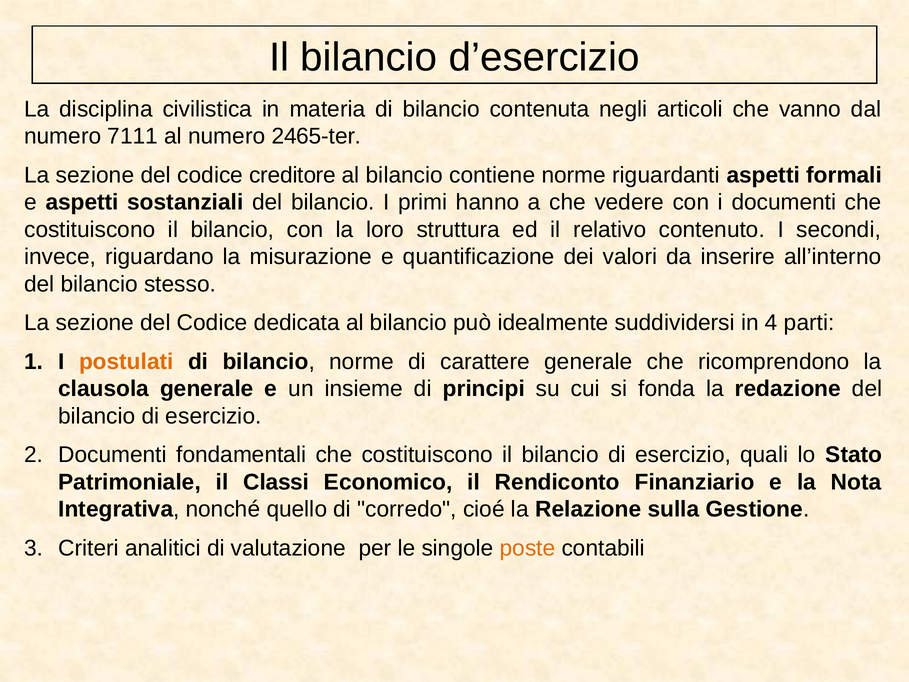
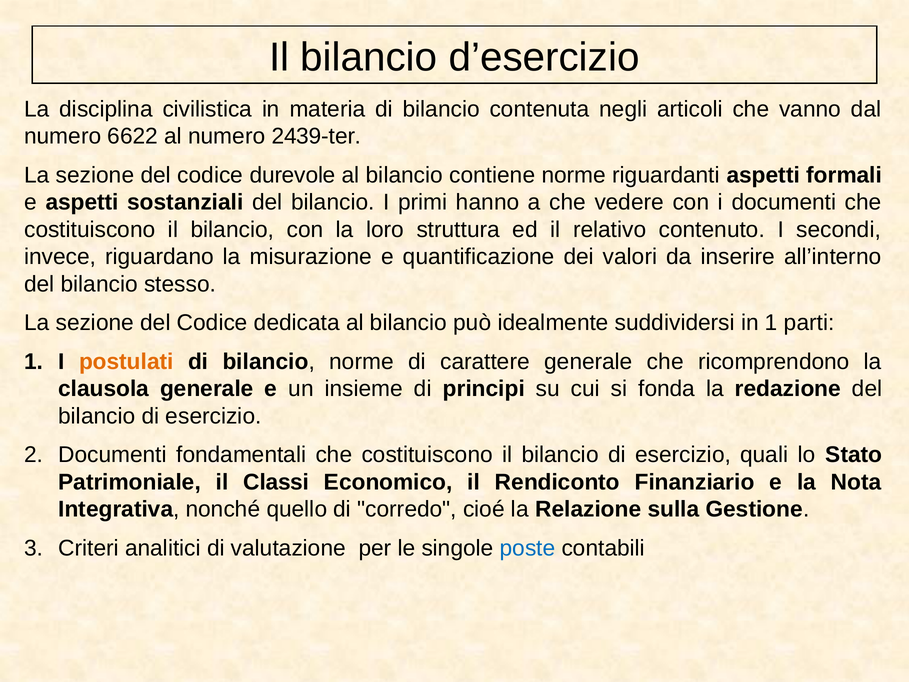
7111: 7111 -> 6622
2465-ter: 2465-ter -> 2439-ter
creditore: creditore -> durevole
in 4: 4 -> 1
poste colour: orange -> blue
